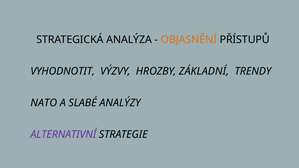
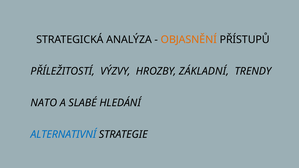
VYHODNOTIT: VYHODNOTIT -> PŘÍLEŽITOSTÍ
ANALÝZY: ANALÝZY -> HLEDÁNÍ
ALTERNATIVNÍ colour: purple -> blue
